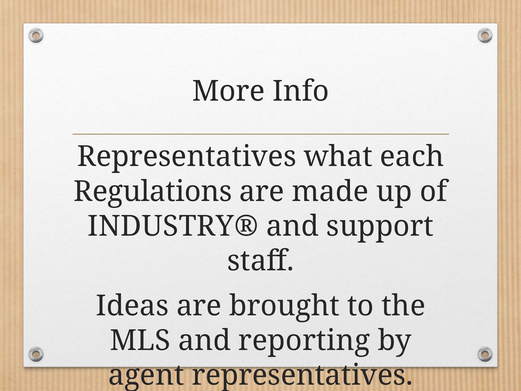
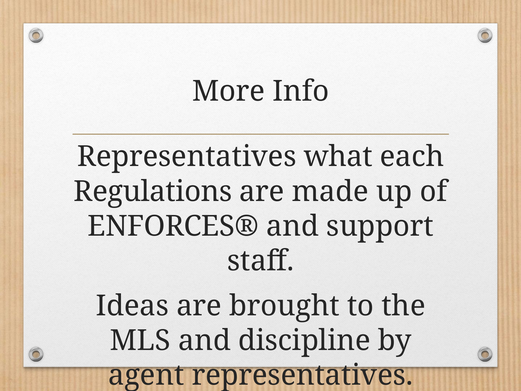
INDUSTRY®: INDUSTRY® -> ENFORCES®
reporting: reporting -> discipline
